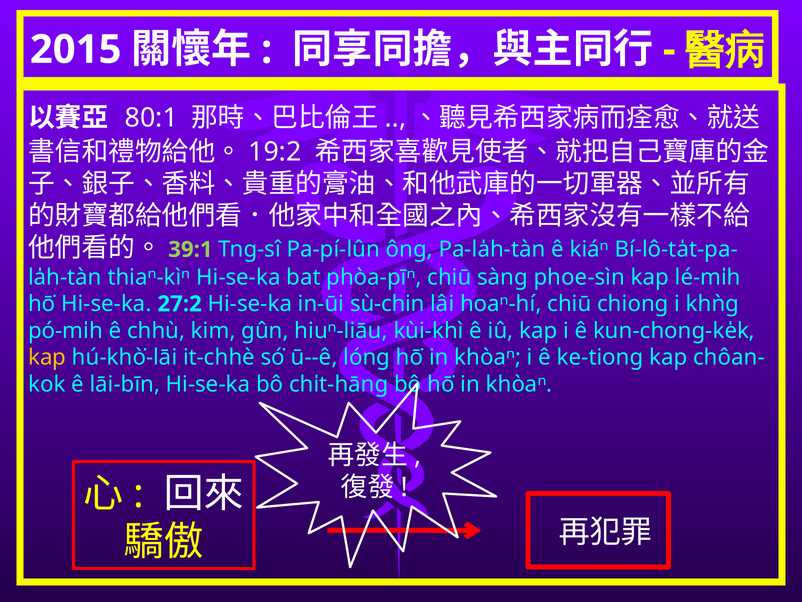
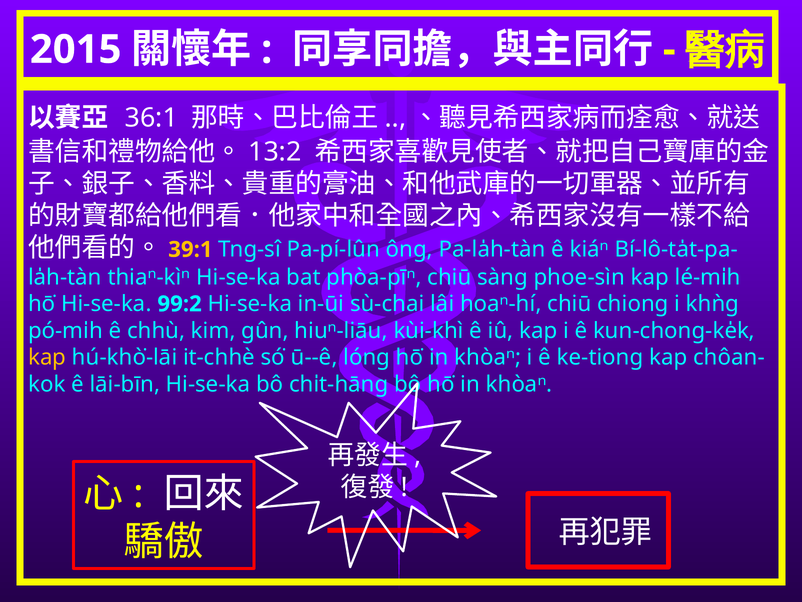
80:1: 80:1 -> 36:1
19:2: 19:2 -> 13:2
39:1 colour: light green -> yellow
27:2: 27:2 -> 99:2
sù-chin: sù-chin -> sù-chai
